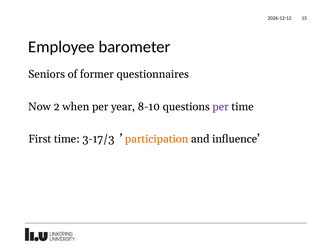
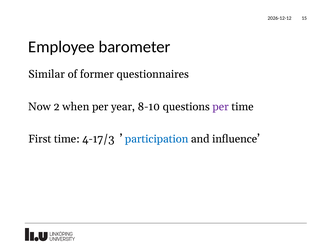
Seniors: Seniors -> Similar
3-17/3: 3-17/3 -> 4-17/3
participation colour: orange -> blue
